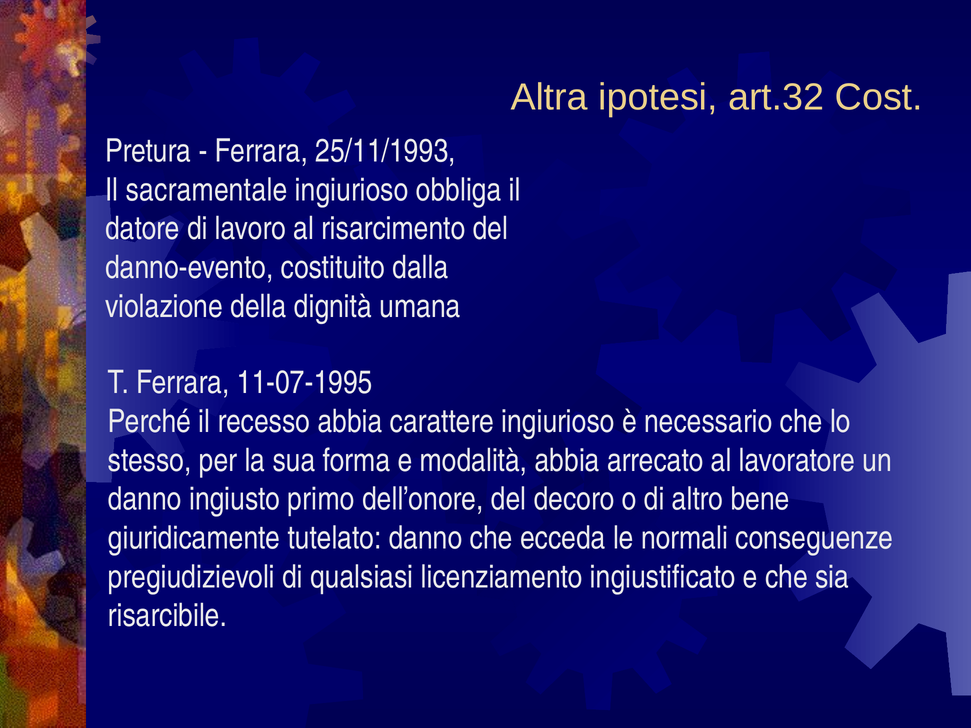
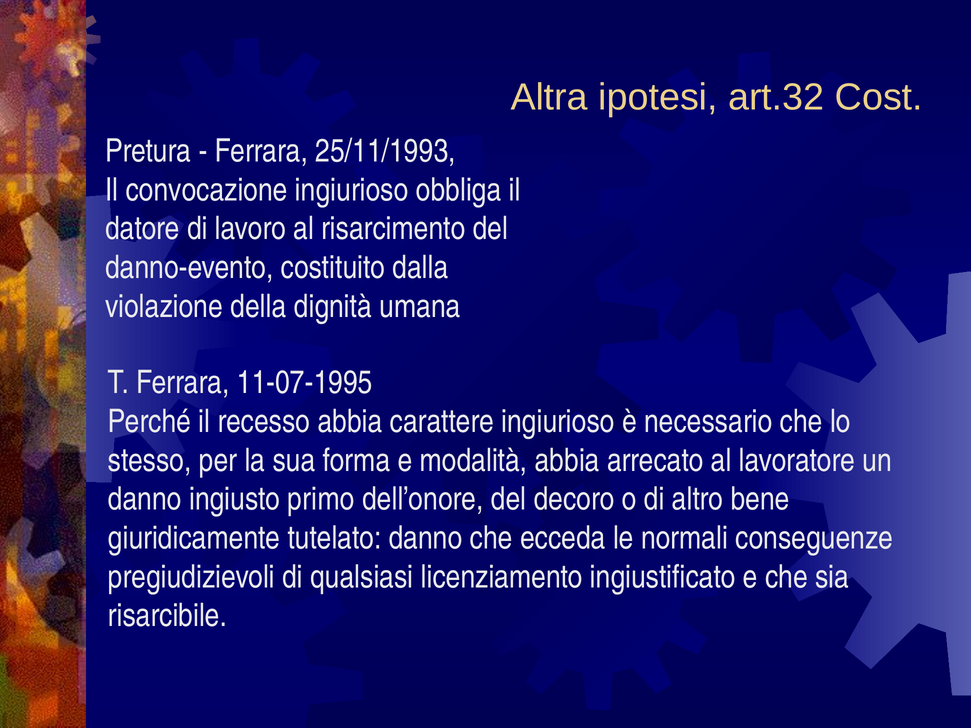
sacramentale: sacramentale -> convocazione
